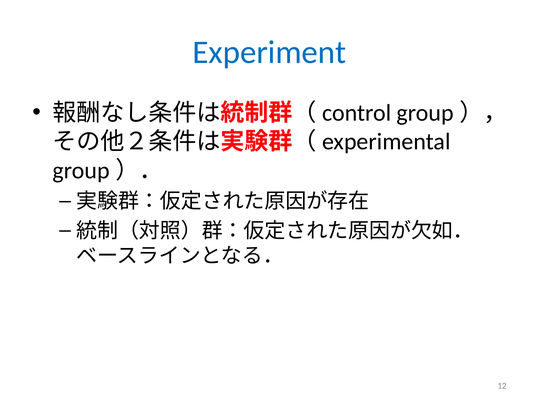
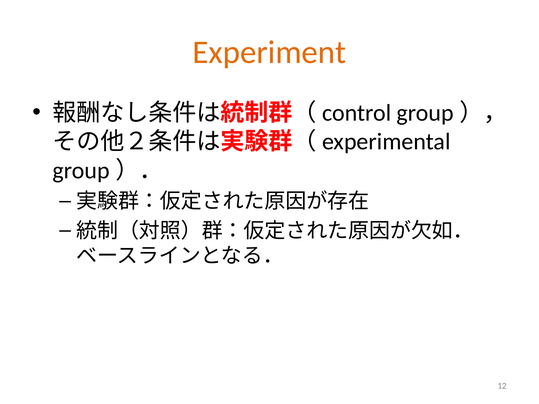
Experiment colour: blue -> orange
